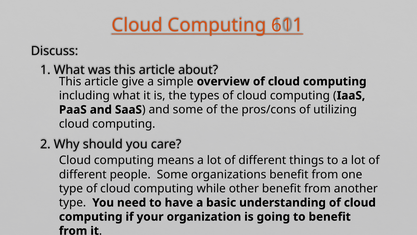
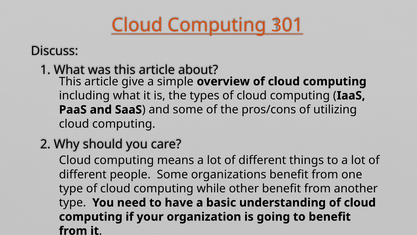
611: 611 -> 301
